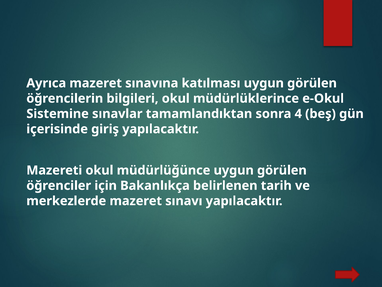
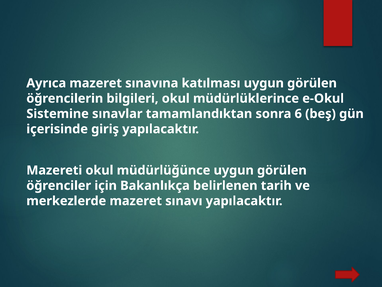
4: 4 -> 6
